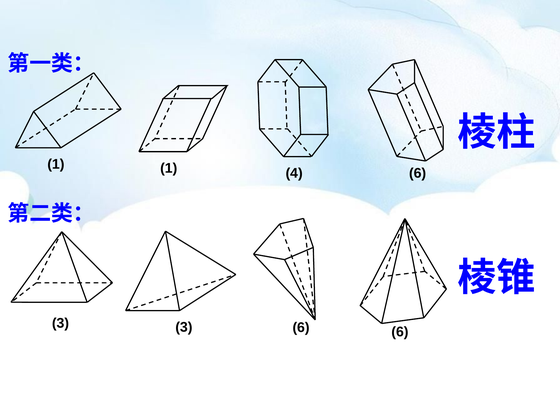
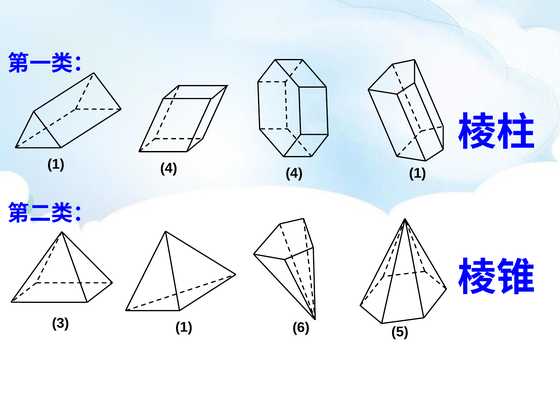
1 1: 1 -> 4
4 6: 6 -> 1
3 3: 3 -> 1
6 6: 6 -> 5
